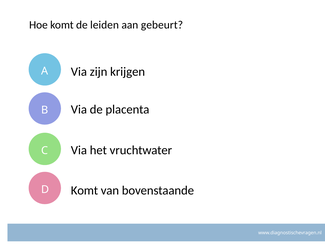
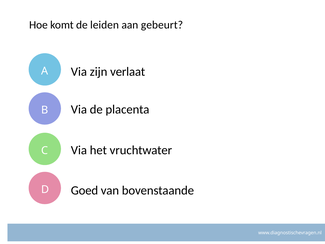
krijgen: krijgen -> verlaat
Komt at (84, 190): Komt -> Goed
